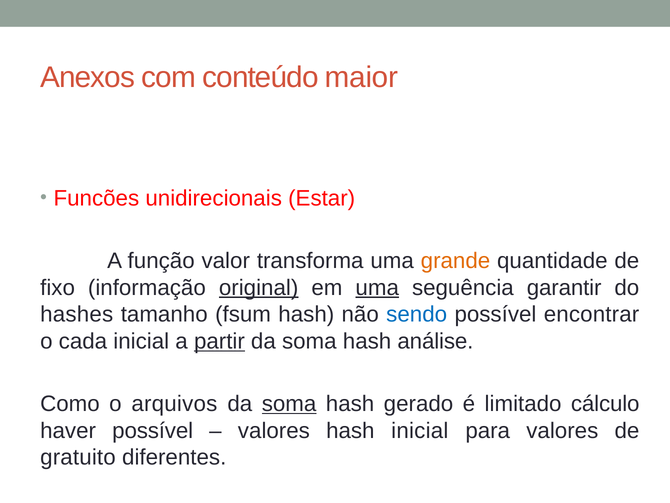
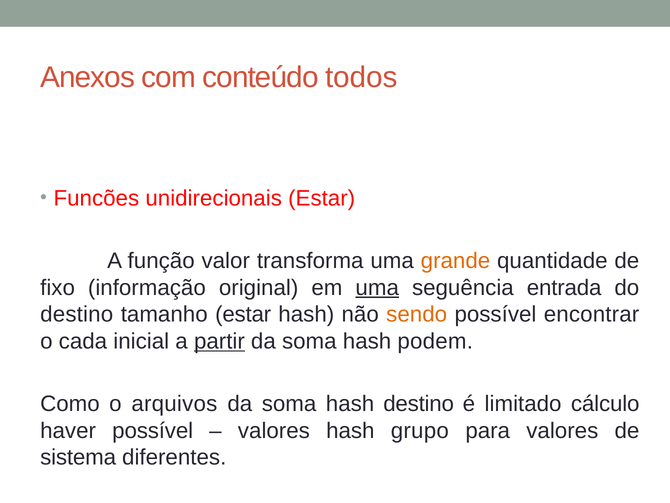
maior: maior -> todos
original underline: present -> none
garantir: garantir -> entrada
hashes at (77, 314): hashes -> destino
tamanho fsum: fsum -> estar
sendo colour: blue -> orange
análise: análise -> podem
soma at (289, 404) underline: present -> none
hash gerado: gerado -> destino
hash inicial: inicial -> grupo
gratuito: gratuito -> sistema
